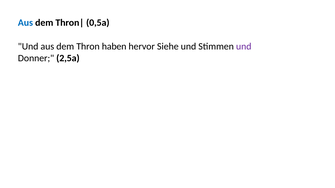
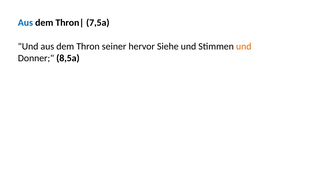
0,5a: 0,5a -> 7,5a
haben: haben -> seiner
und at (244, 47) colour: purple -> orange
2,5a: 2,5a -> 8,5a
